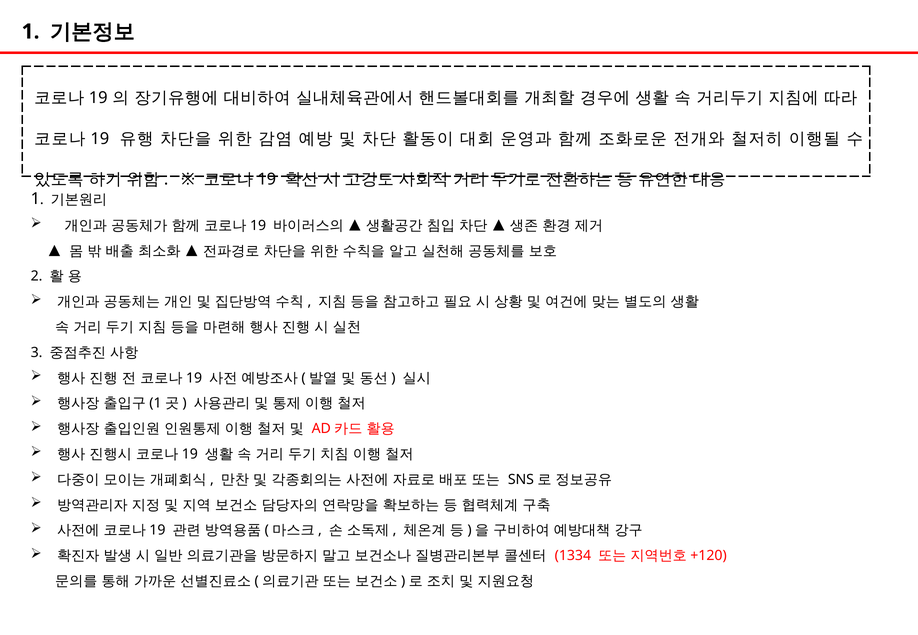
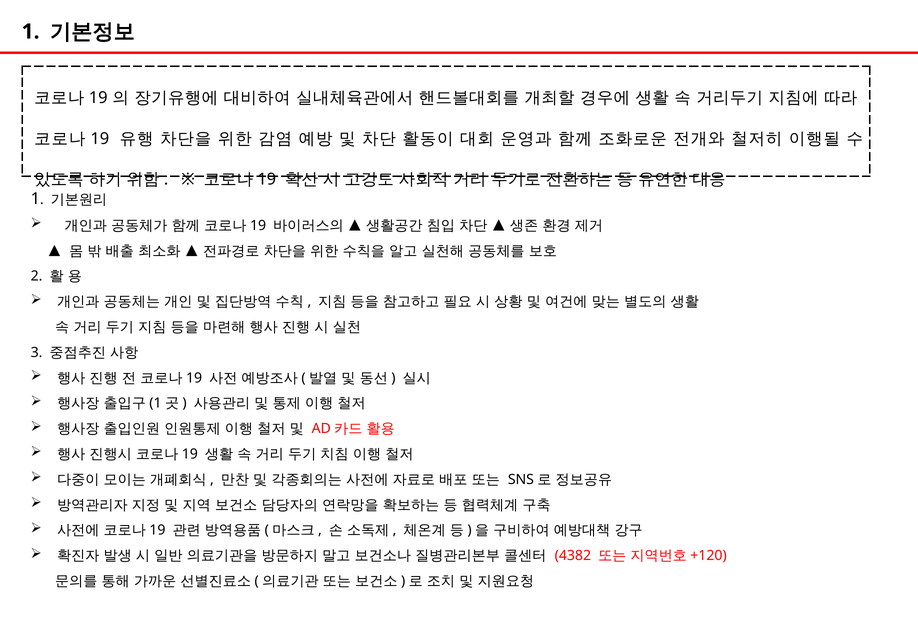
1334: 1334 -> 4382
